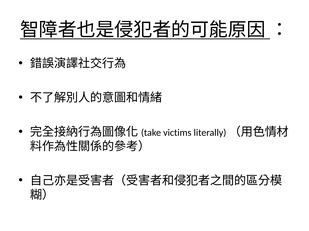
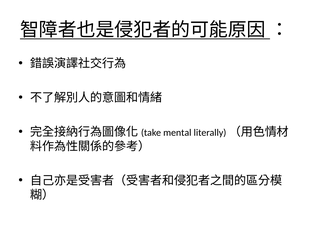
victims: victims -> mental
